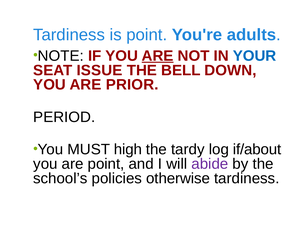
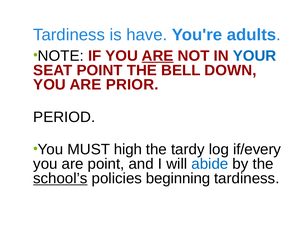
is point: point -> have
SEAT ISSUE: ISSUE -> POINT
if/about: if/about -> if/every
abide colour: purple -> blue
school’s underline: none -> present
otherwise: otherwise -> beginning
